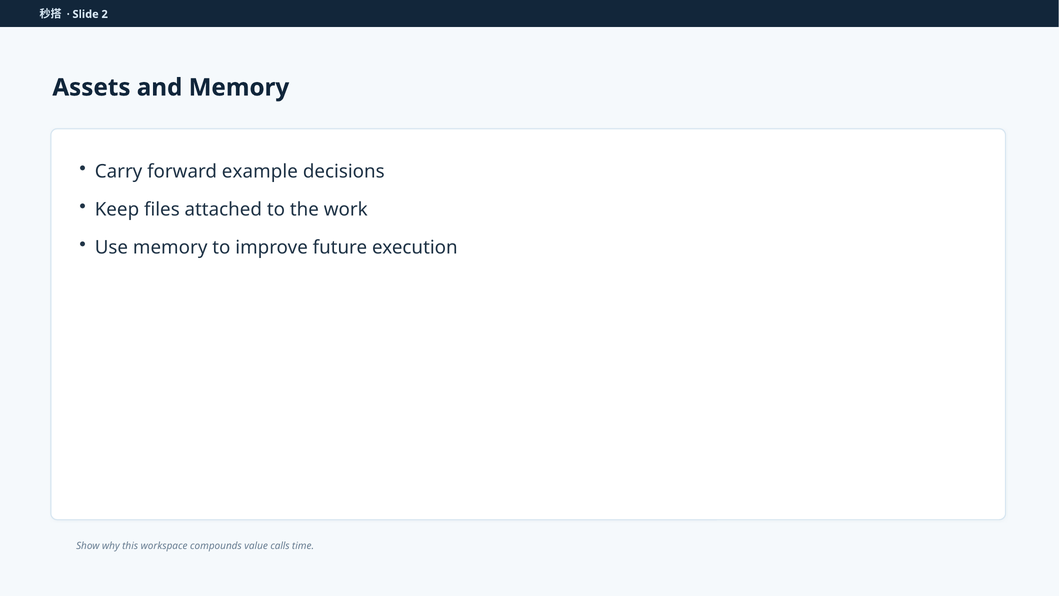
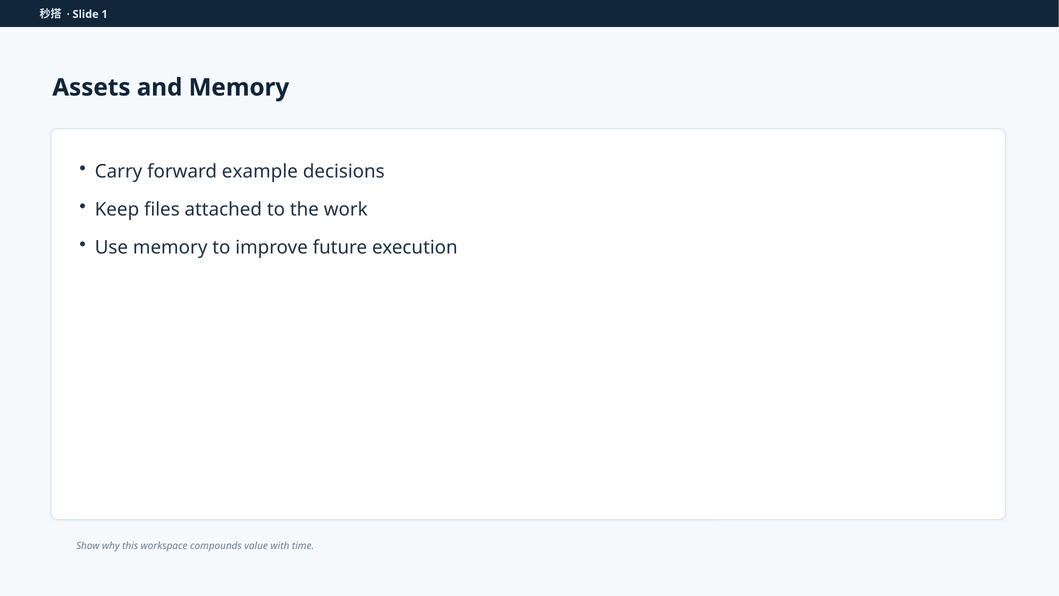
2: 2 -> 1
calls: calls -> with
